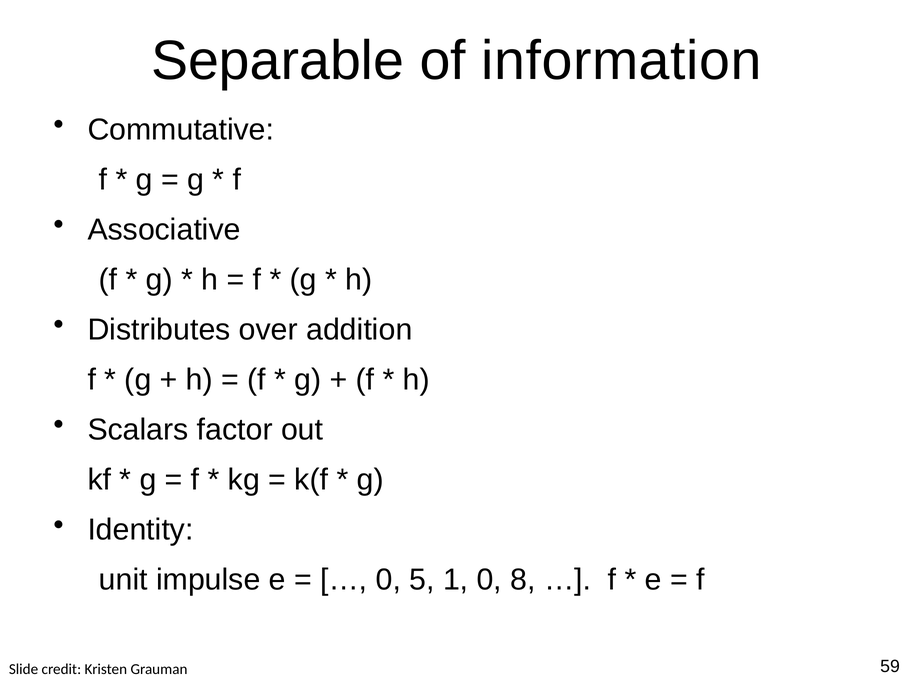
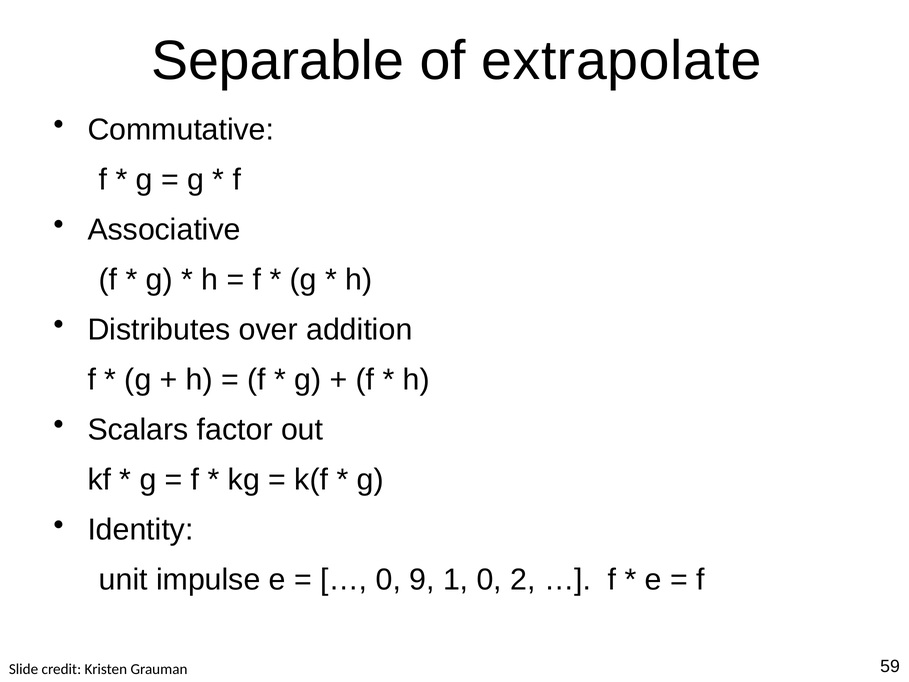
information: information -> extrapolate
5: 5 -> 9
8: 8 -> 2
